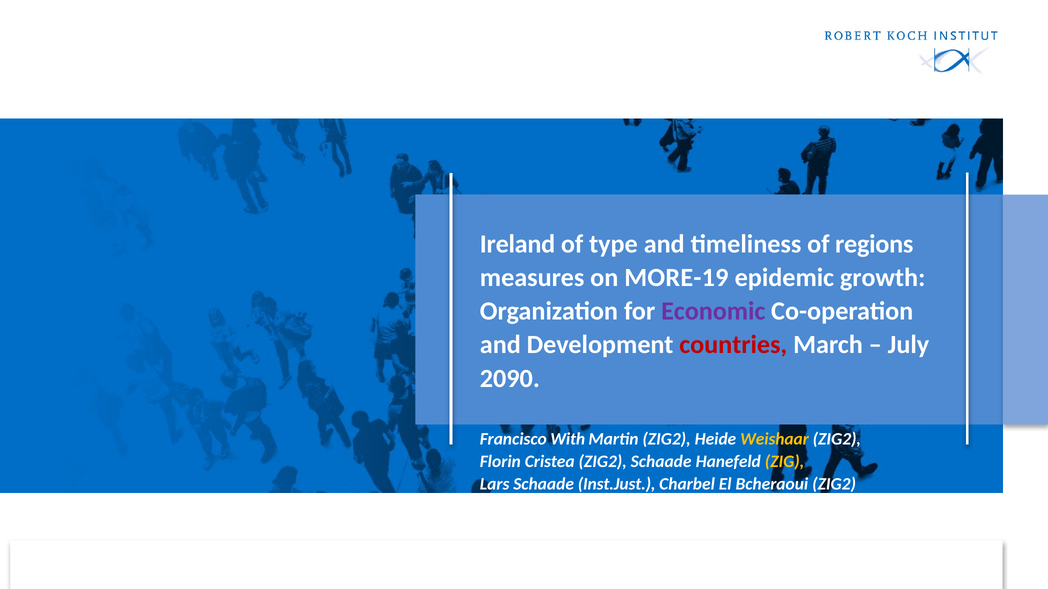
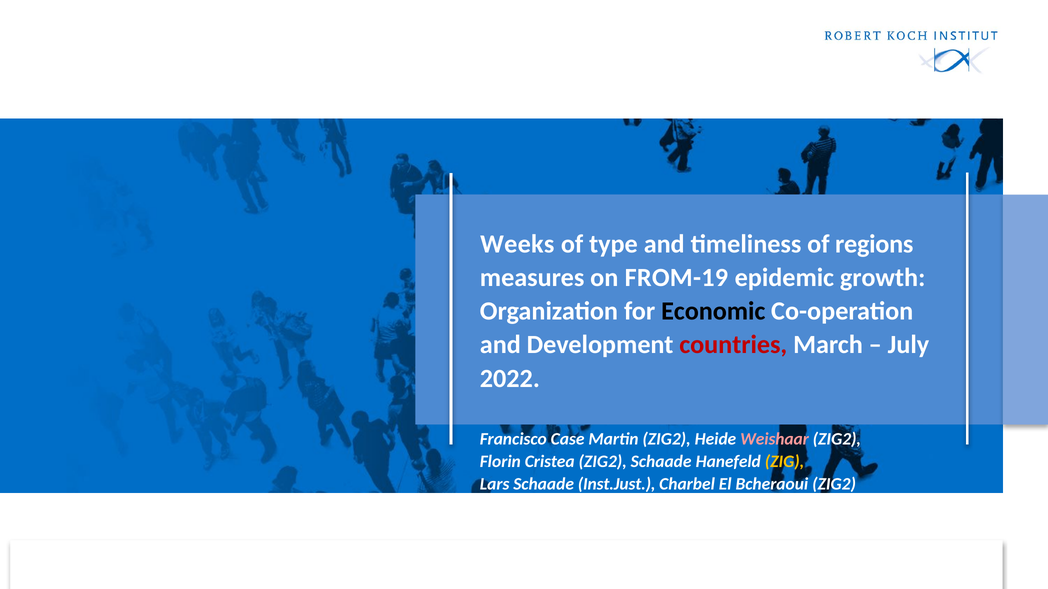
Ireland: Ireland -> Weeks
MORE-19: MORE-19 -> FROM-19
Economic colour: purple -> black
2090: 2090 -> 2022
With: With -> Case
Weishaar colour: yellow -> pink
